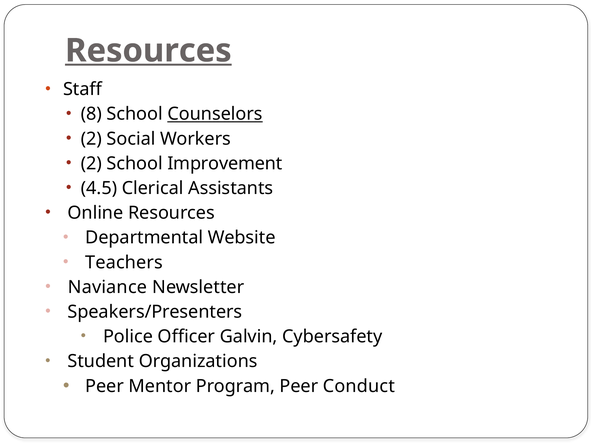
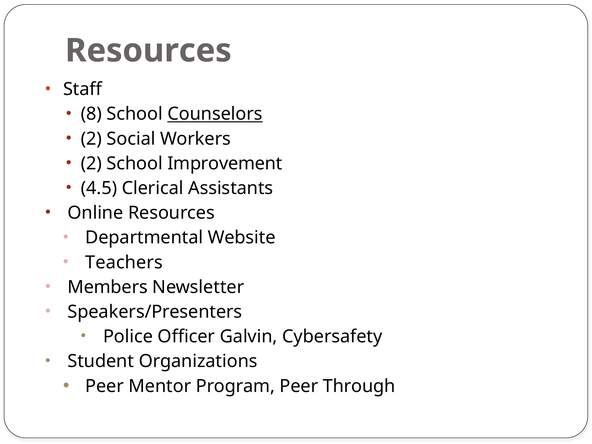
Resources at (148, 51) underline: present -> none
Naviance: Naviance -> Members
Conduct: Conduct -> Through
